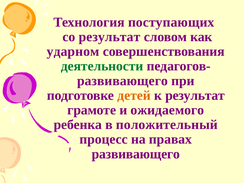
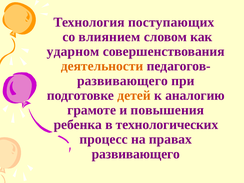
со результат: результат -> влиянием
деятельности colour: green -> orange
к результат: результат -> аналогию
ожидаемого: ожидаемого -> повышения
положительный: положительный -> технологических
